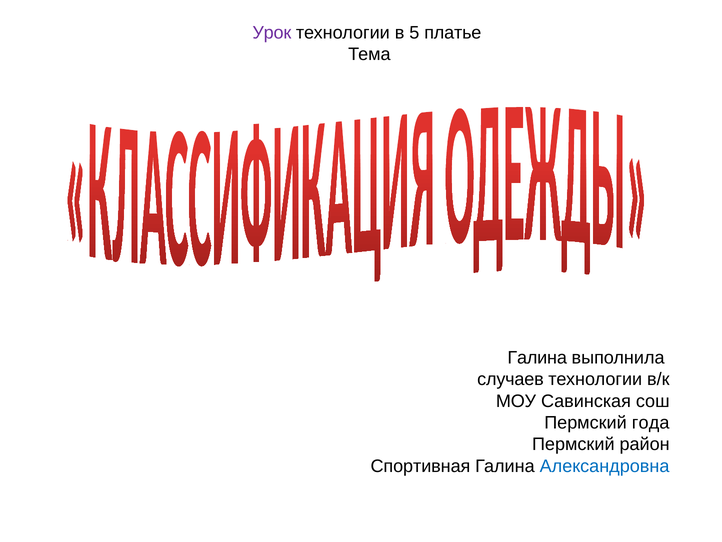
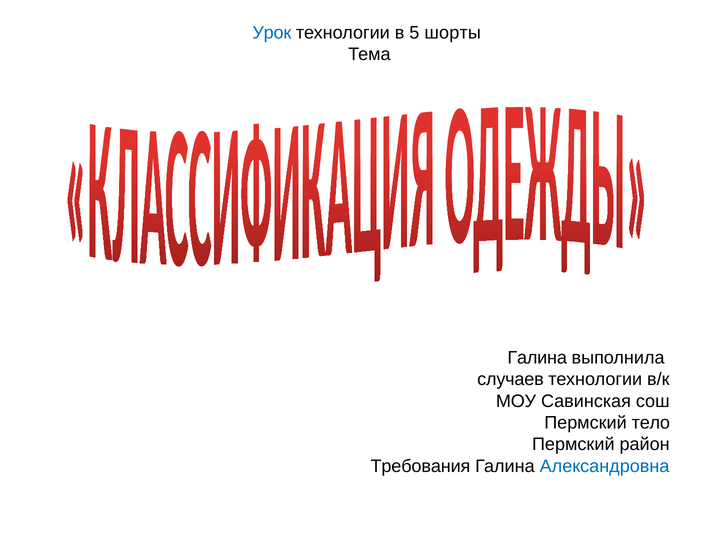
Урок colour: purple -> blue
платье: платье -> шорты
года: года -> тело
Спортивная: Спортивная -> Требования
